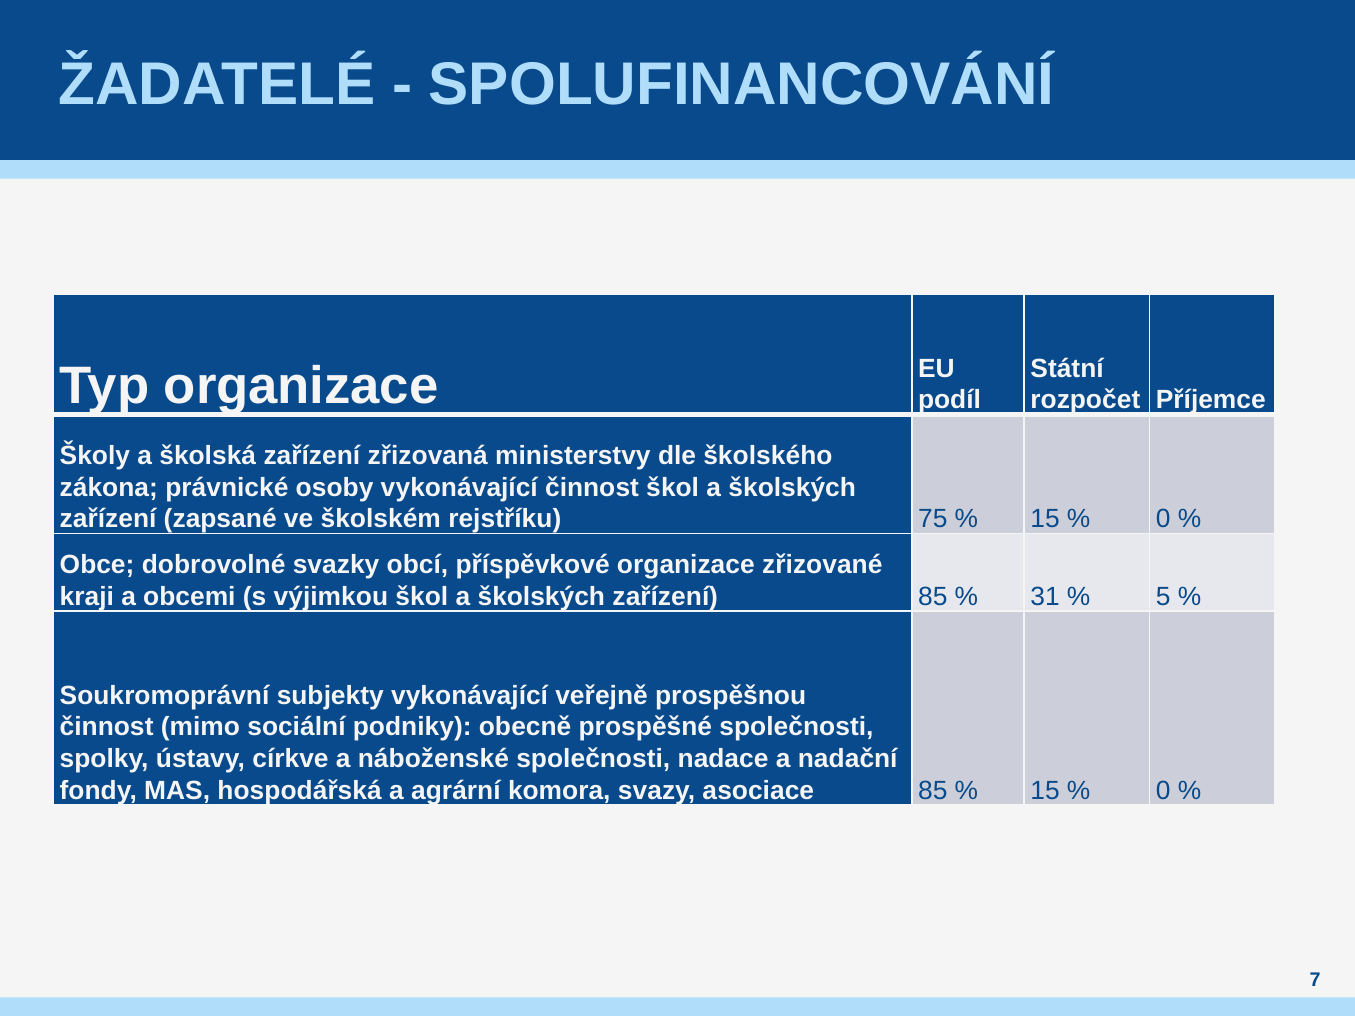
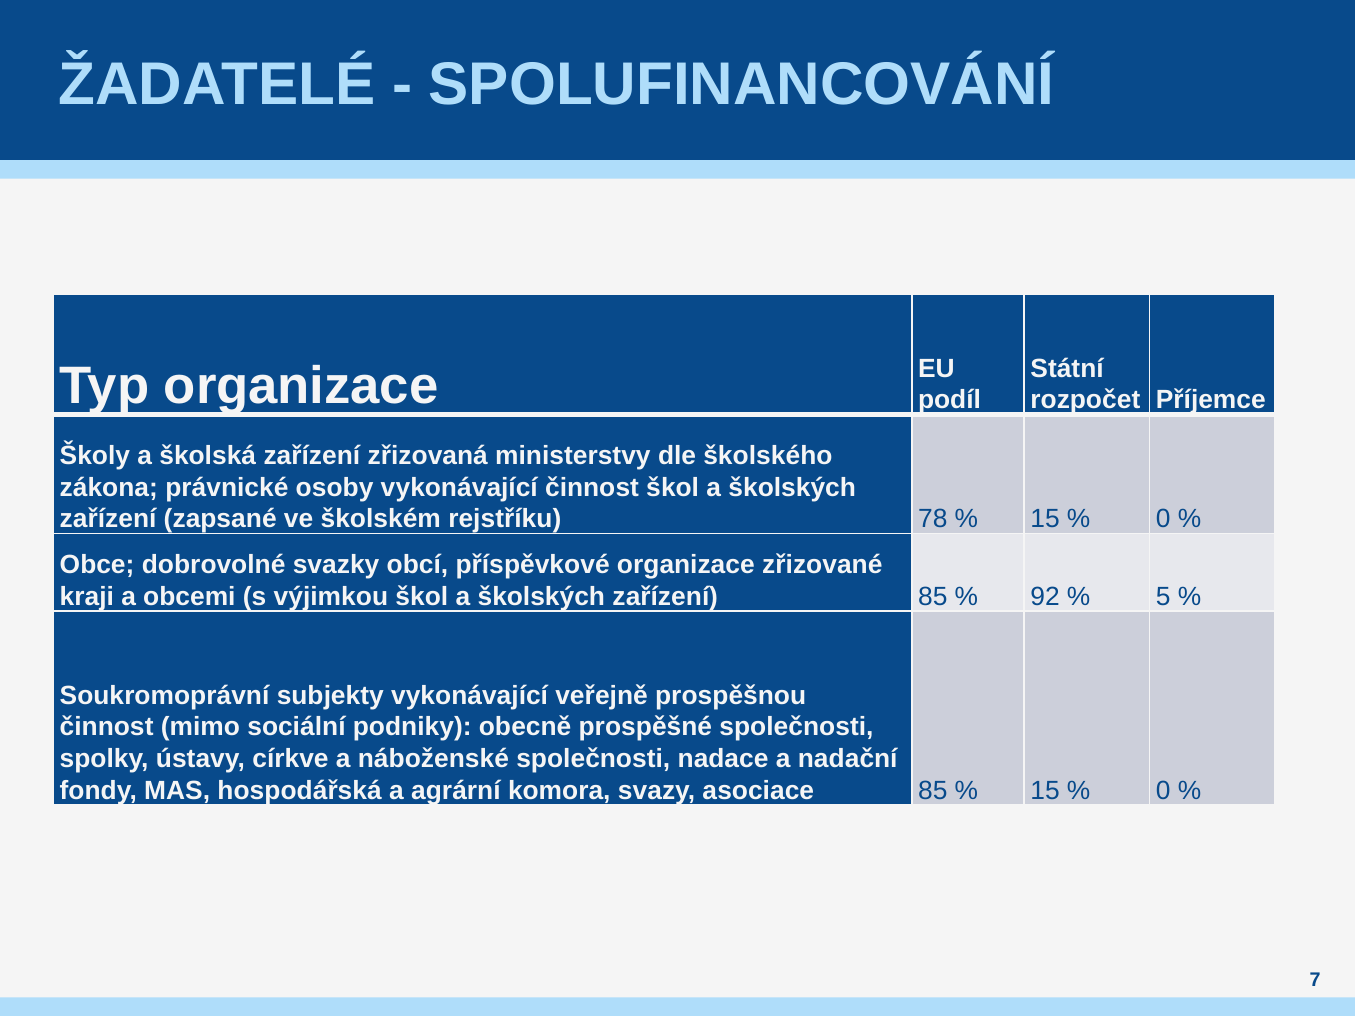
75: 75 -> 78
31: 31 -> 92
